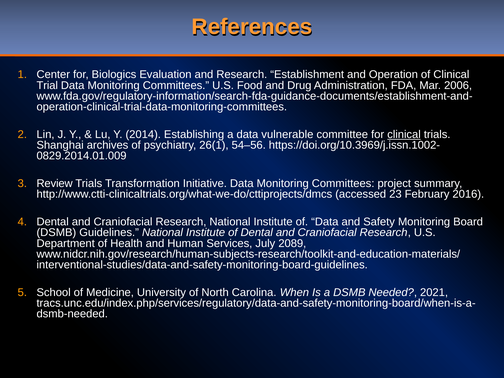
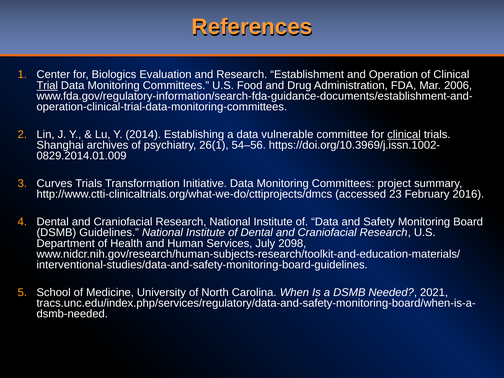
Trial underline: none -> present
Review: Review -> Curves
2089: 2089 -> 2098
